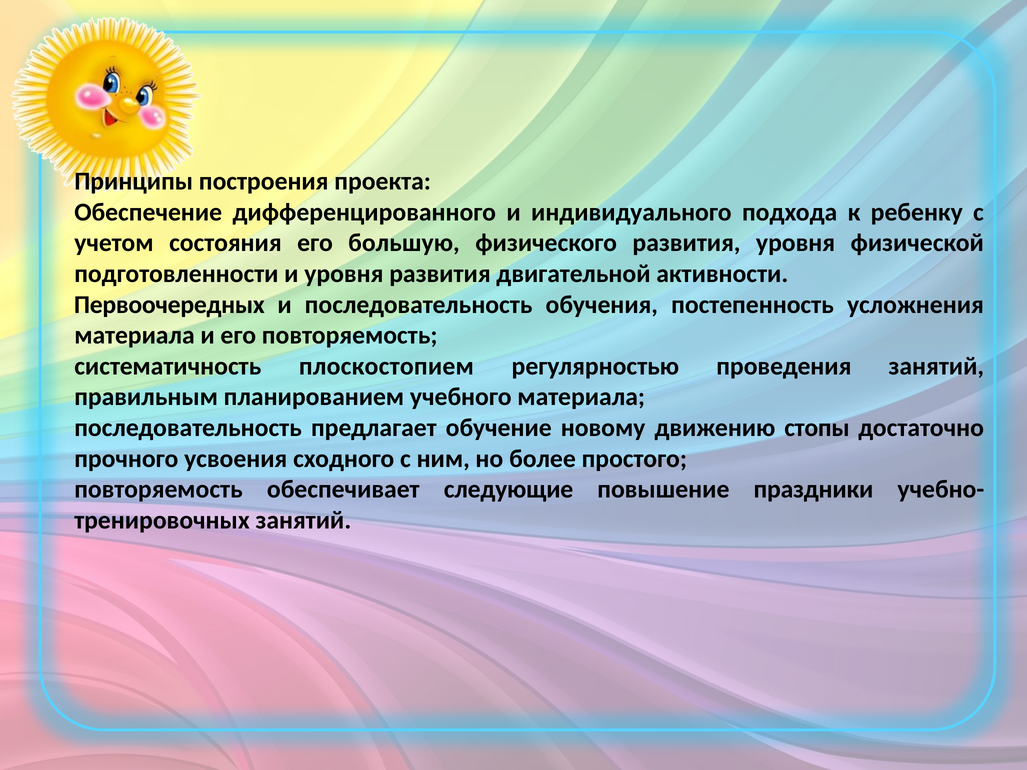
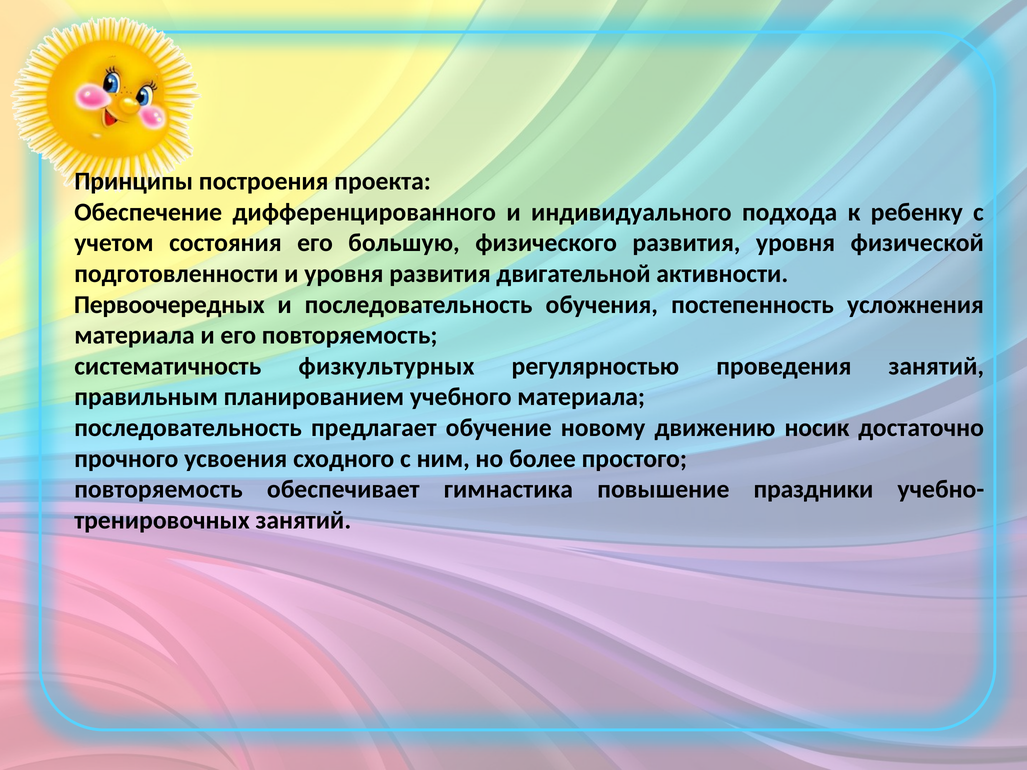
плоскостопием: плоскостопием -> физкультурных
стопы: стопы -> носик
следующие: следующие -> гимнастика
